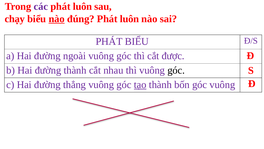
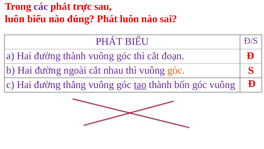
luôn at (82, 6): luôn -> trực
chạy at (15, 19): chạy -> luôn
nào at (57, 19) underline: present -> none
đường ngoài: ngoài -> thành
được: được -> đoạn
đường thành: thành -> ngoài
góc at (176, 70) colour: black -> orange
